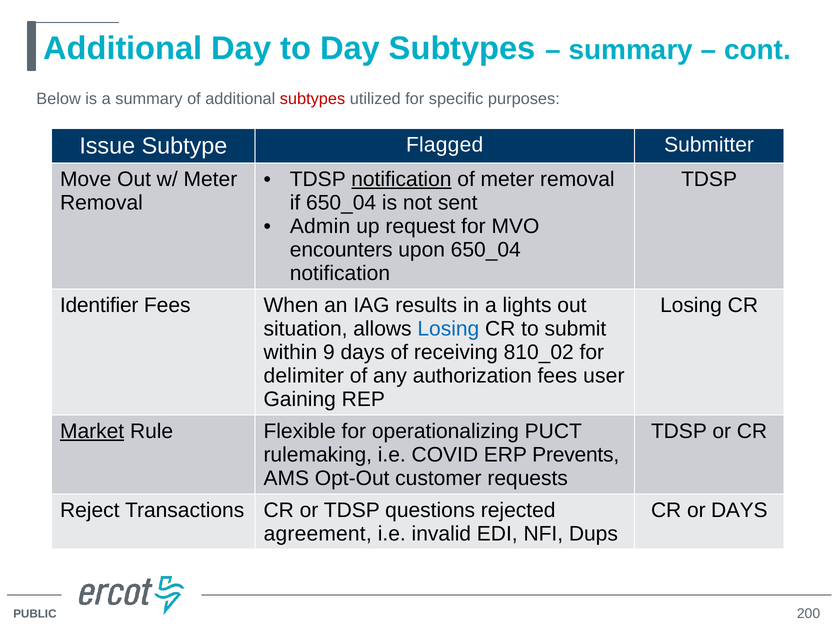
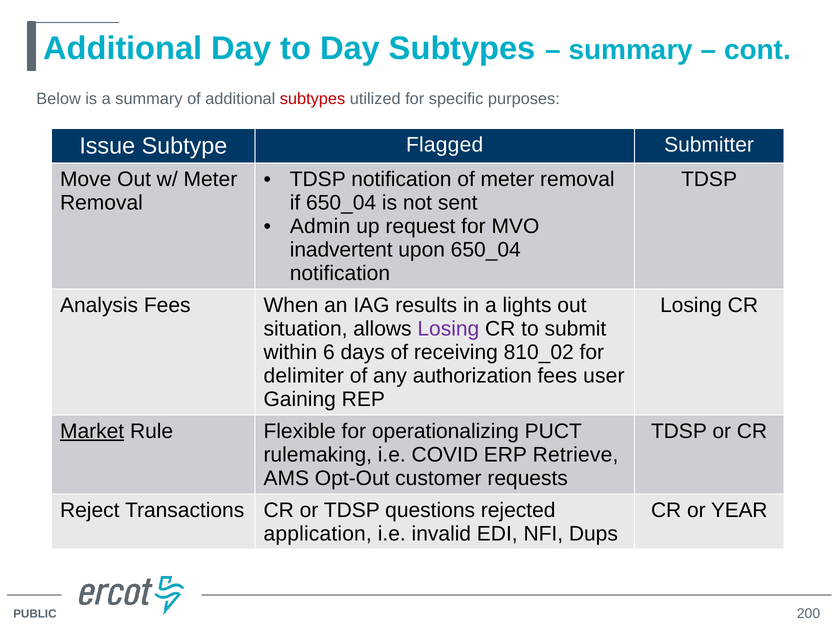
notification at (401, 179) underline: present -> none
encounters: encounters -> inadvertent
Identifier: Identifier -> Analysis
Losing at (448, 329) colour: blue -> purple
9: 9 -> 6
Prevents: Prevents -> Retrieve
or DAYS: DAYS -> YEAR
agreement: agreement -> application
